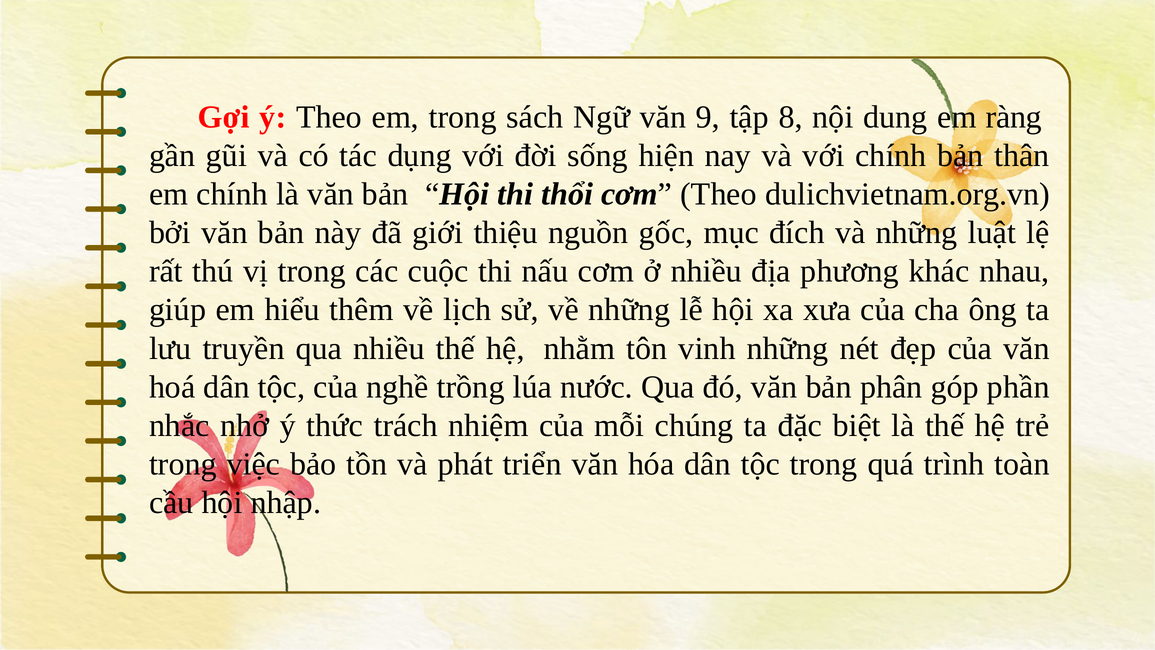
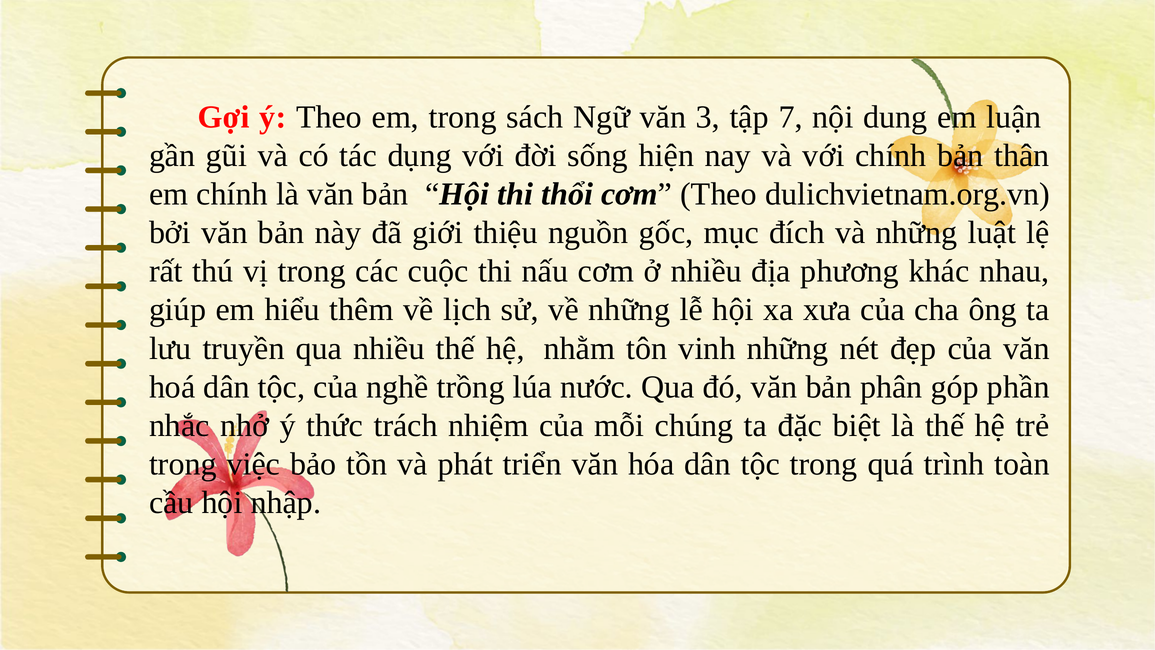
9: 9 -> 3
8: 8 -> 7
ràng: ràng -> luận
